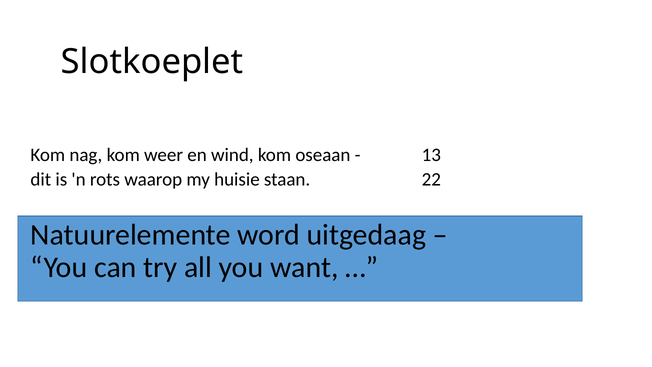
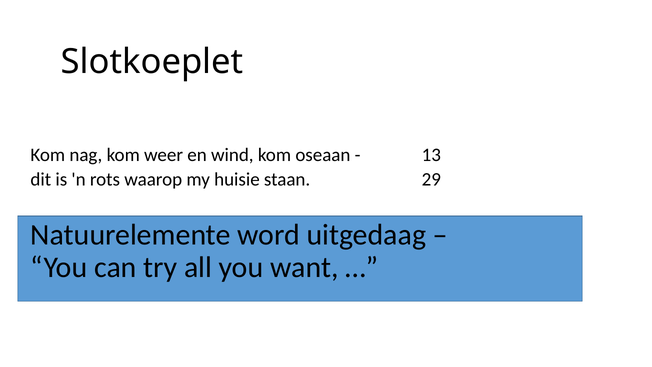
22: 22 -> 29
